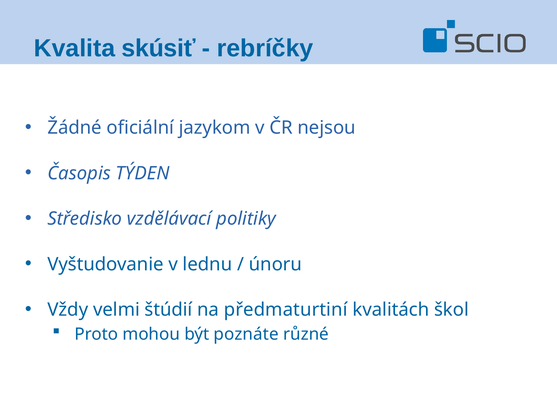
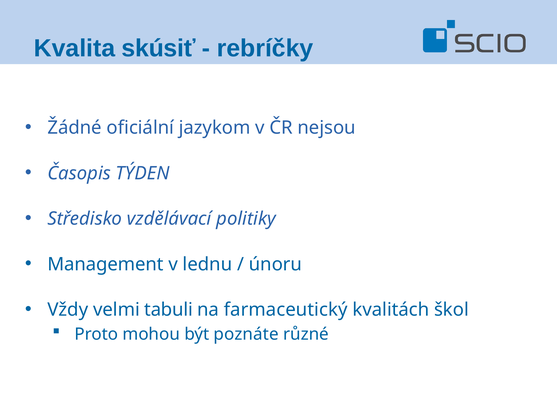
Vyštudovanie: Vyštudovanie -> Management
štúdií: štúdií -> tabuli
předmaturtiní: předmaturtiní -> farmaceutický
